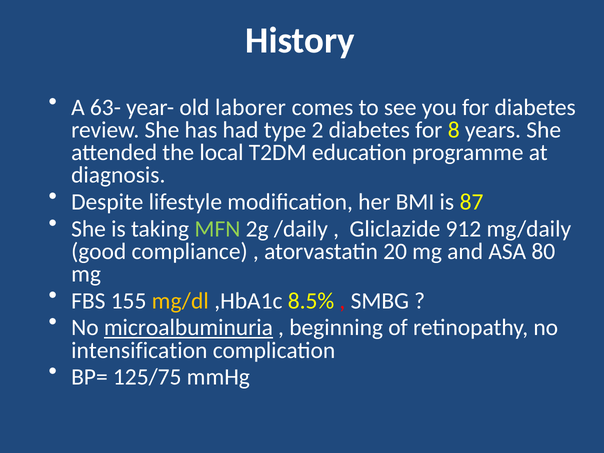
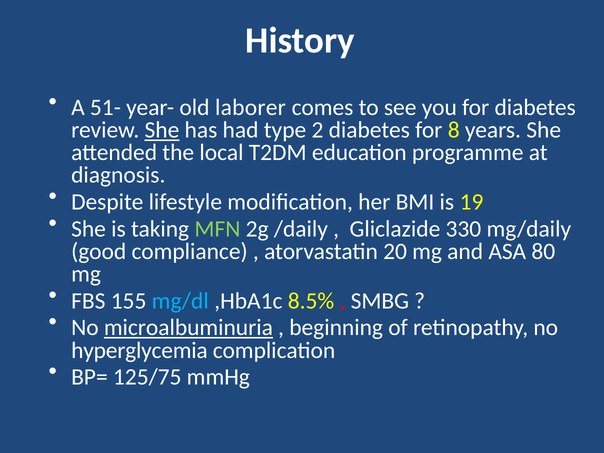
63-: 63- -> 51-
She at (162, 130) underline: none -> present
87: 87 -> 19
912: 912 -> 330
mg/dl colour: yellow -> light blue
intensification: intensification -> hyperglycemia
